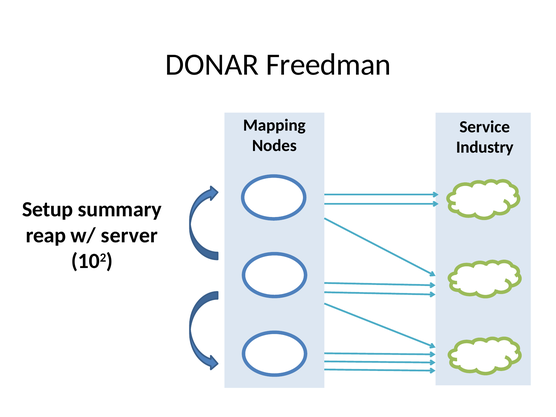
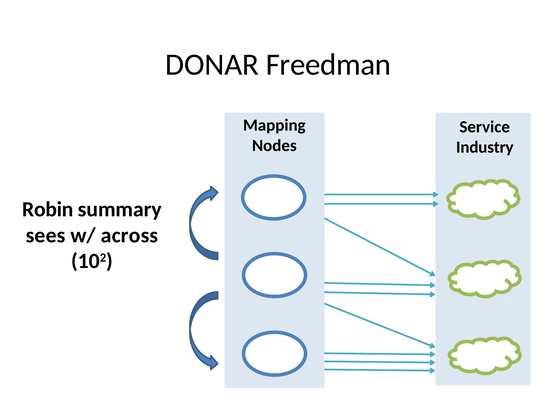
Setup: Setup -> Robin
reap: reap -> sees
server: server -> across
